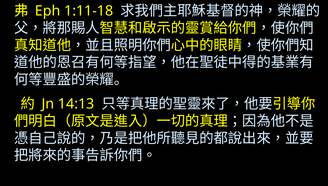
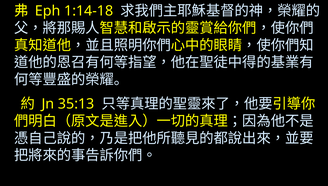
1:11-18: 1:11-18 -> 1:14-18
14:13: 14:13 -> 35:13
